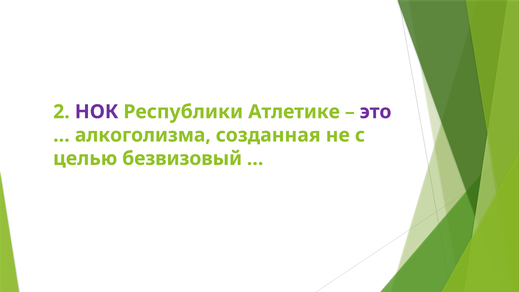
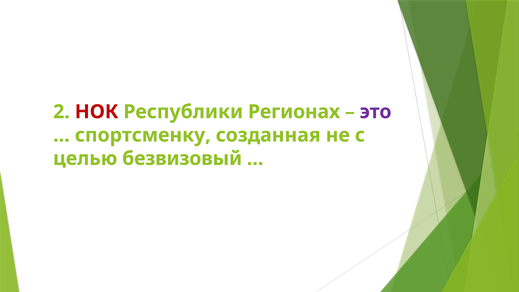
НОК colour: purple -> red
Атлетике: Атлетике -> Регионах
алкоголизма: алкоголизма -> спортсменку
